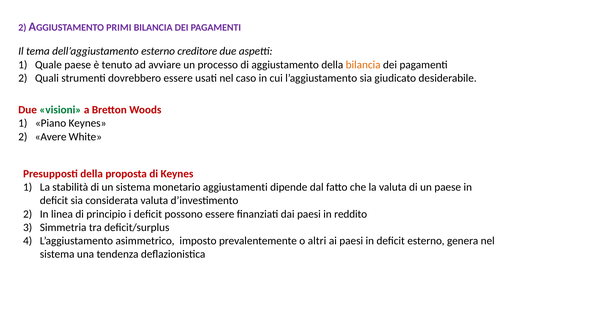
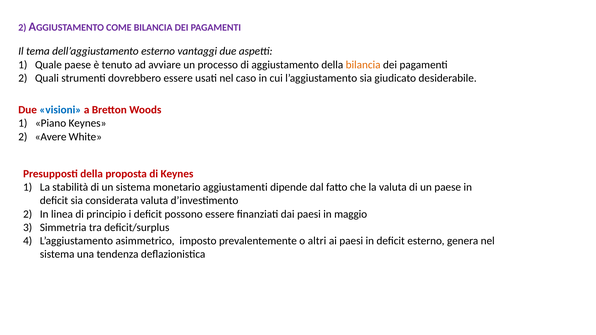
PRIMI: PRIMI -> COME
creditore: creditore -> vantaggi
visioni colour: green -> blue
reddito: reddito -> maggio
